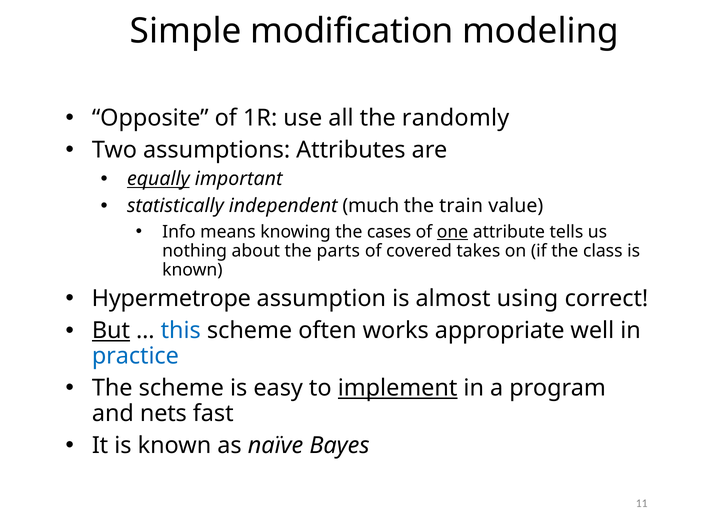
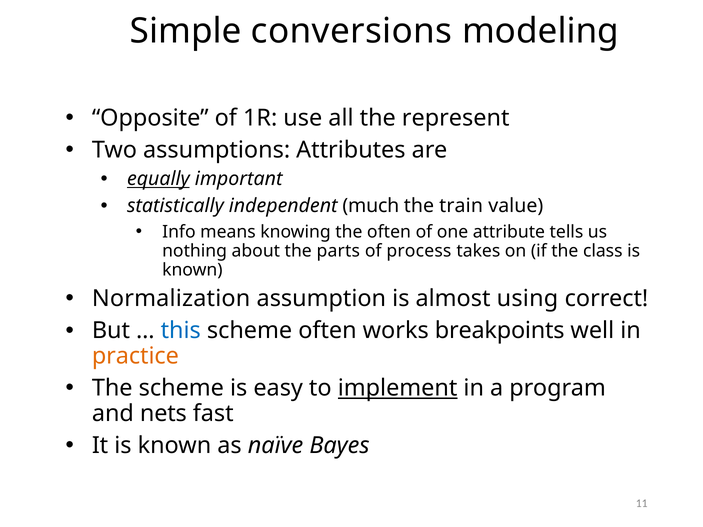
modification: modification -> conversions
randomly: randomly -> represent
the cases: cases -> often
one underline: present -> none
covered: covered -> process
Hypermetrope: Hypermetrope -> Normalization
But underline: present -> none
appropriate: appropriate -> breakpoints
practice colour: blue -> orange
